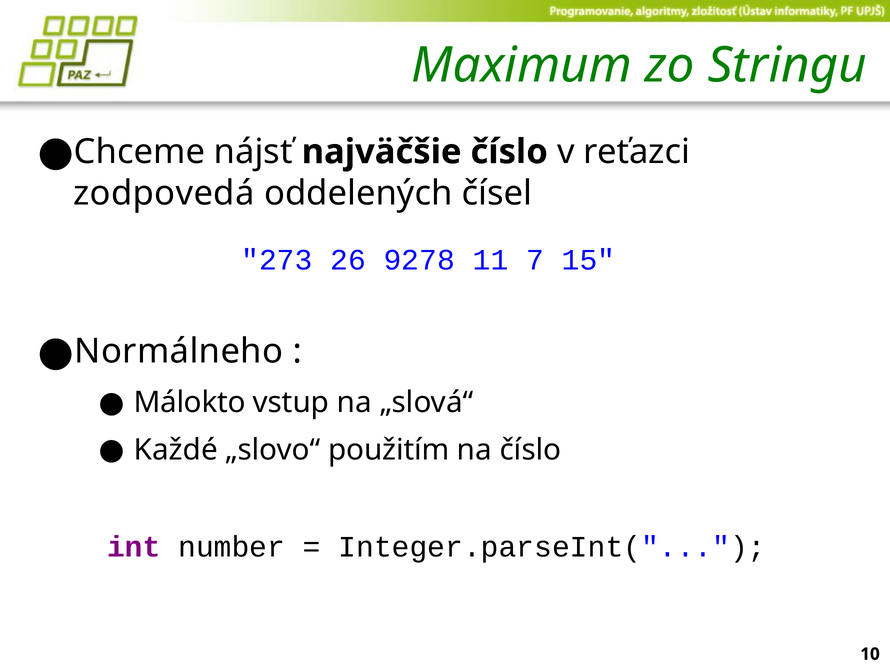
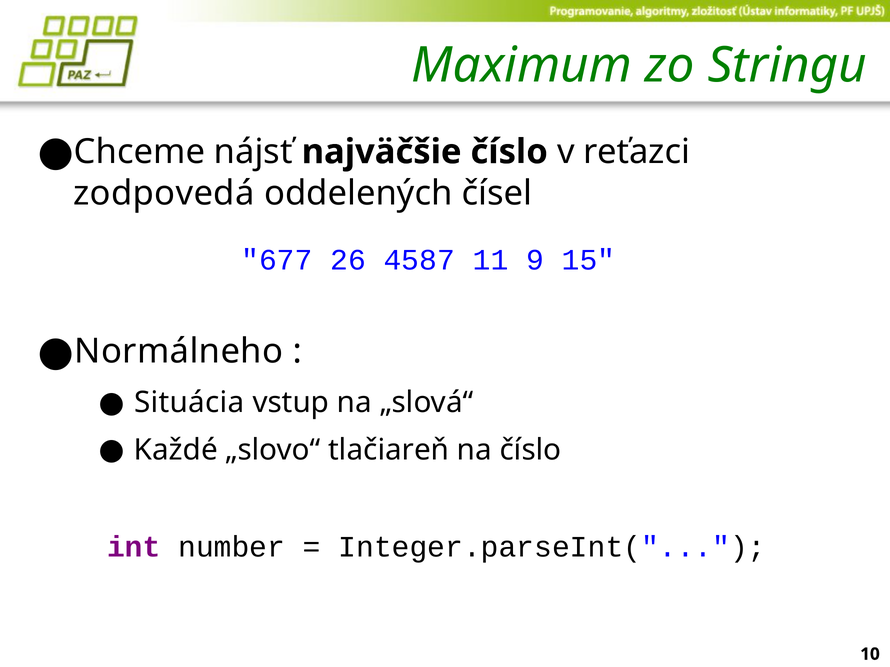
273: 273 -> 677
9278: 9278 -> 4587
7: 7 -> 9
Málokto: Málokto -> Situácia
použitím: použitím -> tlačiareň
